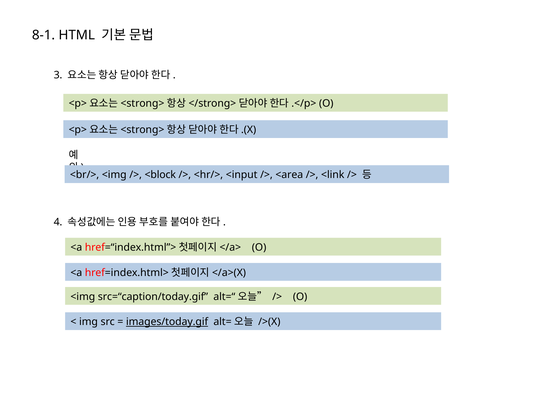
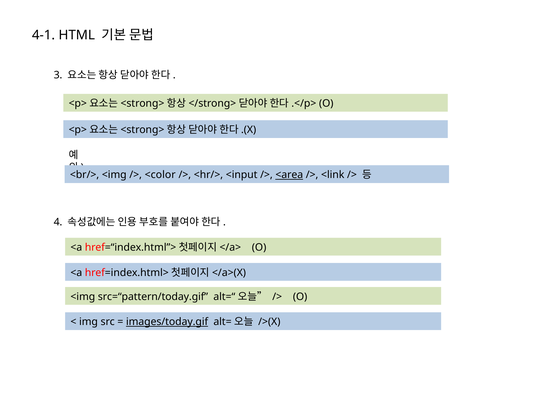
8-1: 8-1 -> 4-1
<block: <block -> <color
<area underline: none -> present
src=“caption/today.gif: src=“caption/today.gif -> src=“pattern/today.gif
